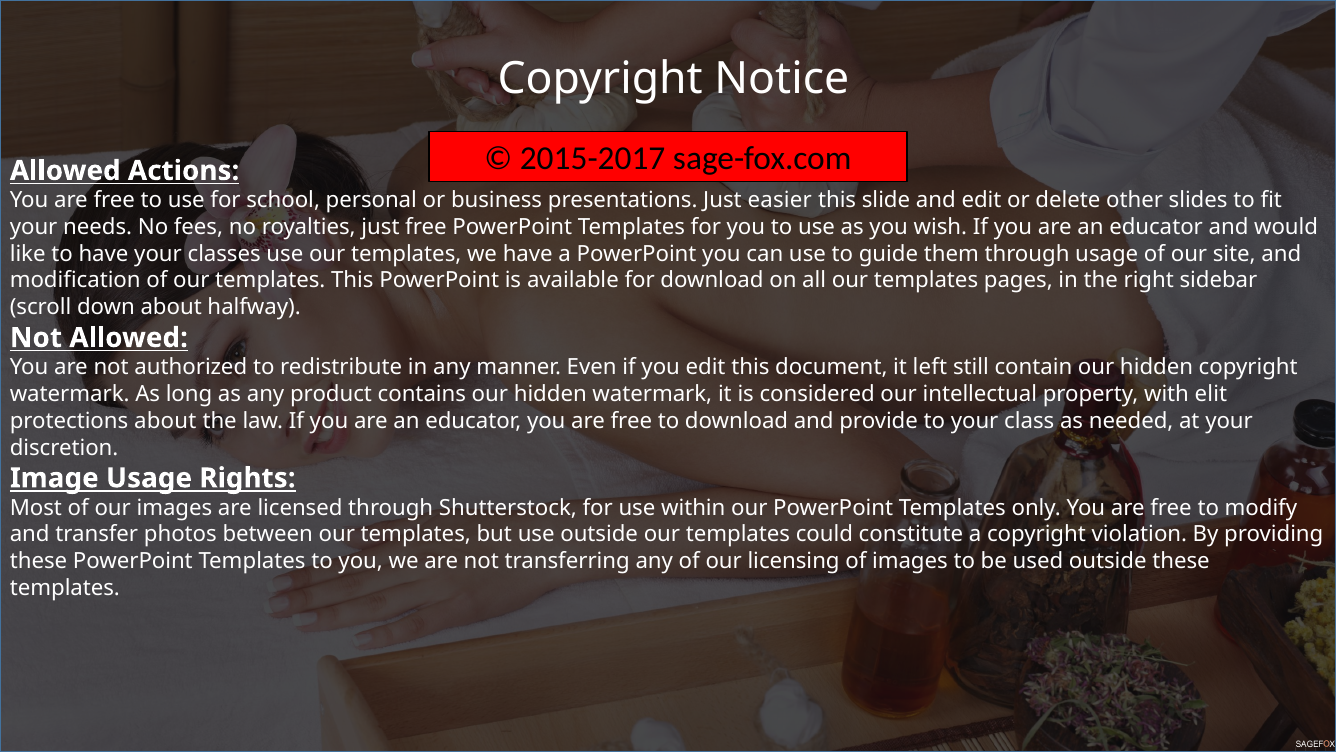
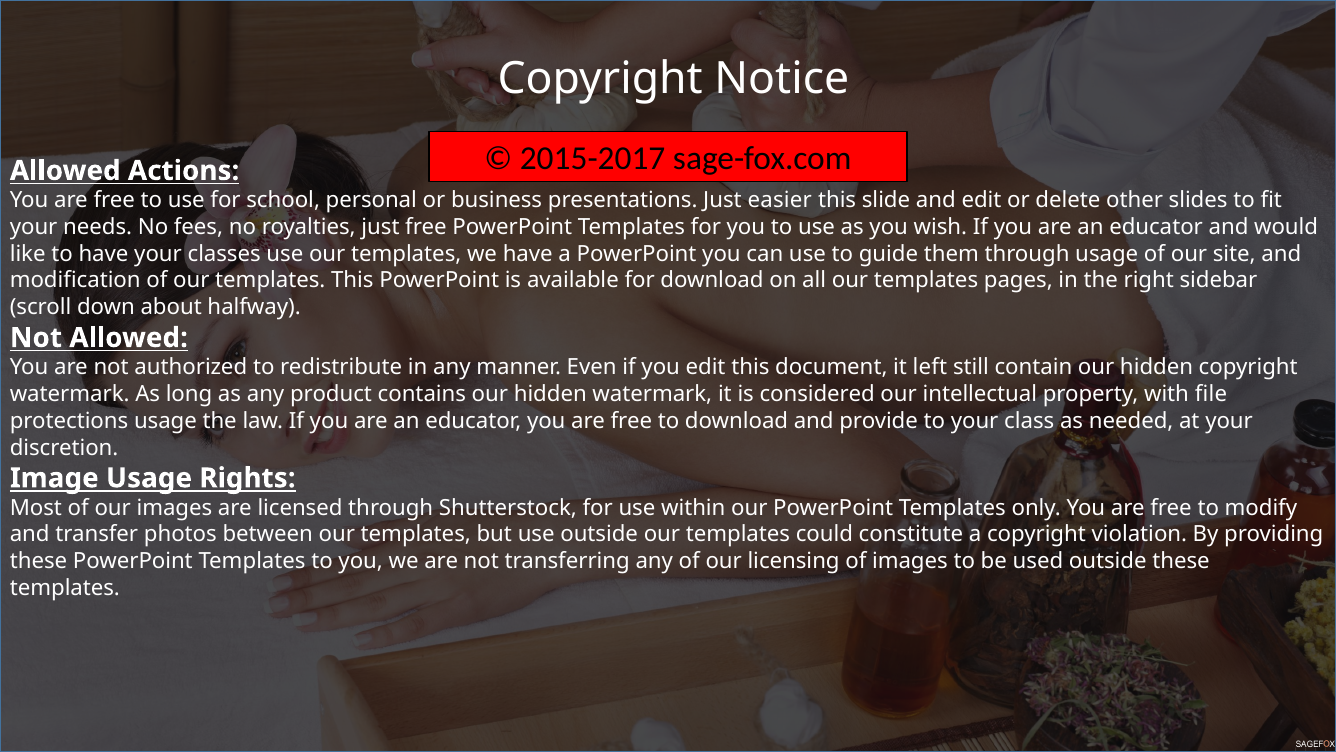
elit: elit -> file
protections about: about -> usage
